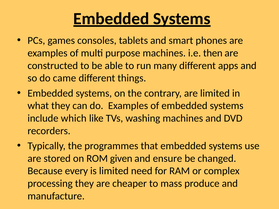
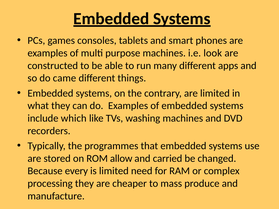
then: then -> look
given: given -> allow
ensure: ensure -> carried
